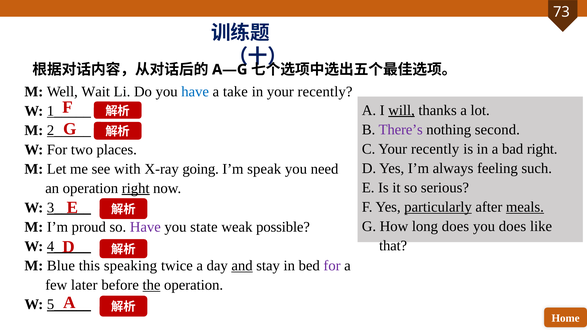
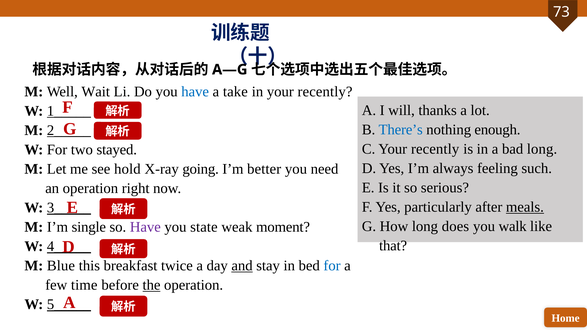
will underline: present -> none
There’s colour: purple -> blue
second: second -> enough
bad right: right -> long
places: places -> stayed
with: with -> hold
speak: speak -> better
right at (136, 188) underline: present -> none
particularly underline: present -> none
you does: does -> walk
proud: proud -> single
possible: possible -> moment
speaking: speaking -> breakfast
for at (332, 266) colour: purple -> blue
later: later -> time
